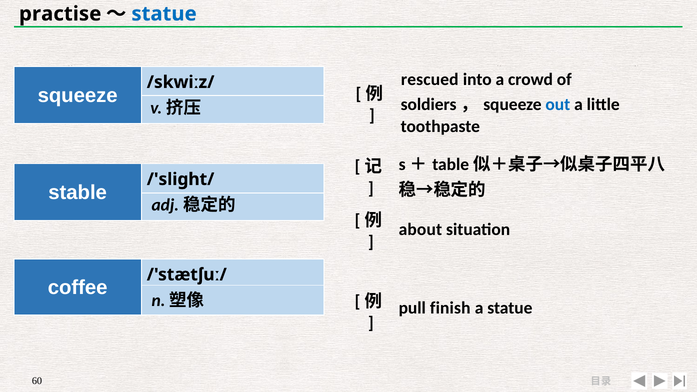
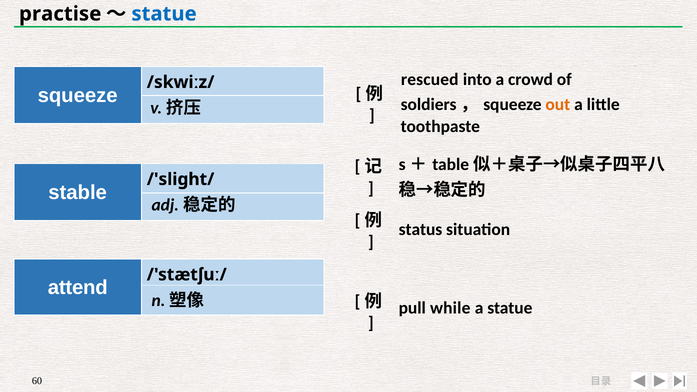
out colour: blue -> orange
about: about -> status
coffee: coffee -> attend
finish: finish -> while
